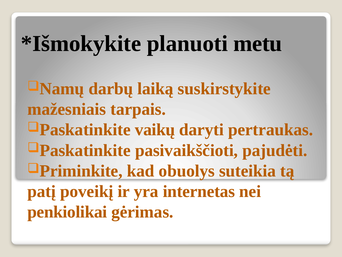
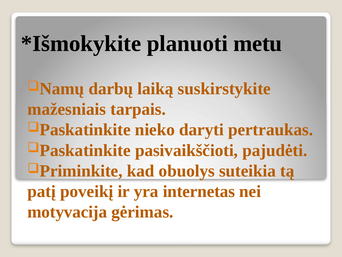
vaikų: vaikų -> nieko
penkiolikai: penkiolikai -> motyvacija
